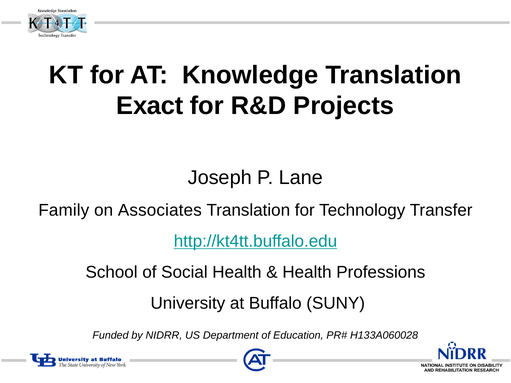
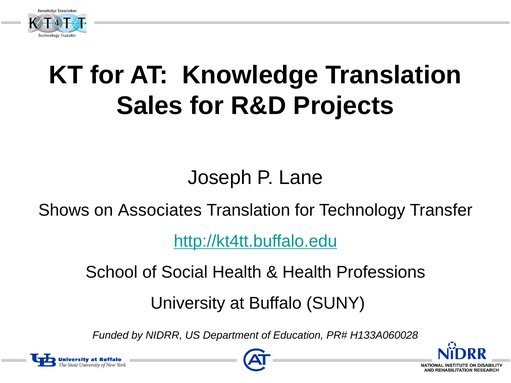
Exact: Exact -> Sales
Family: Family -> Shows
